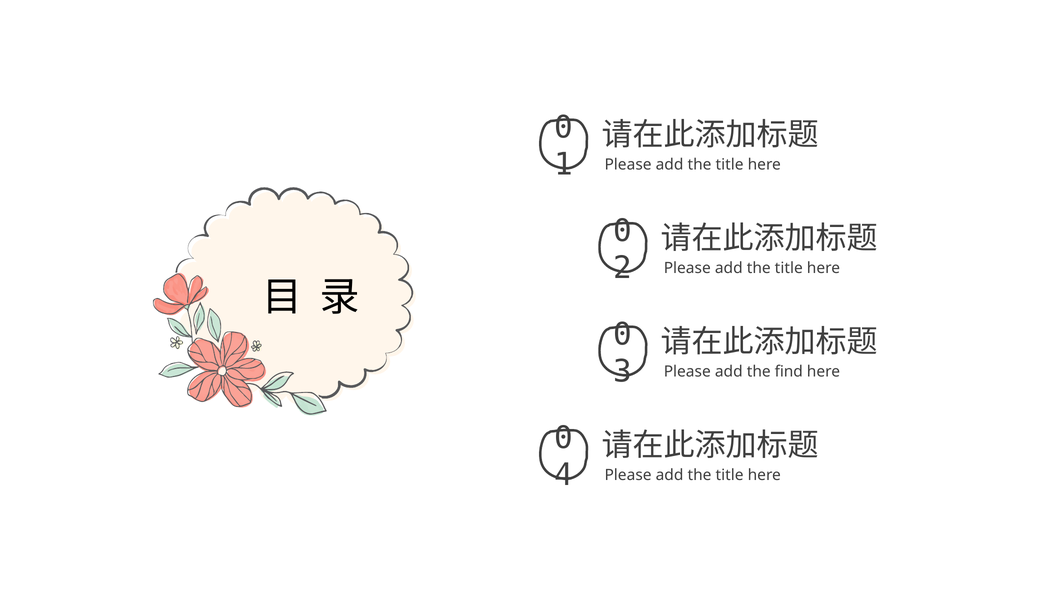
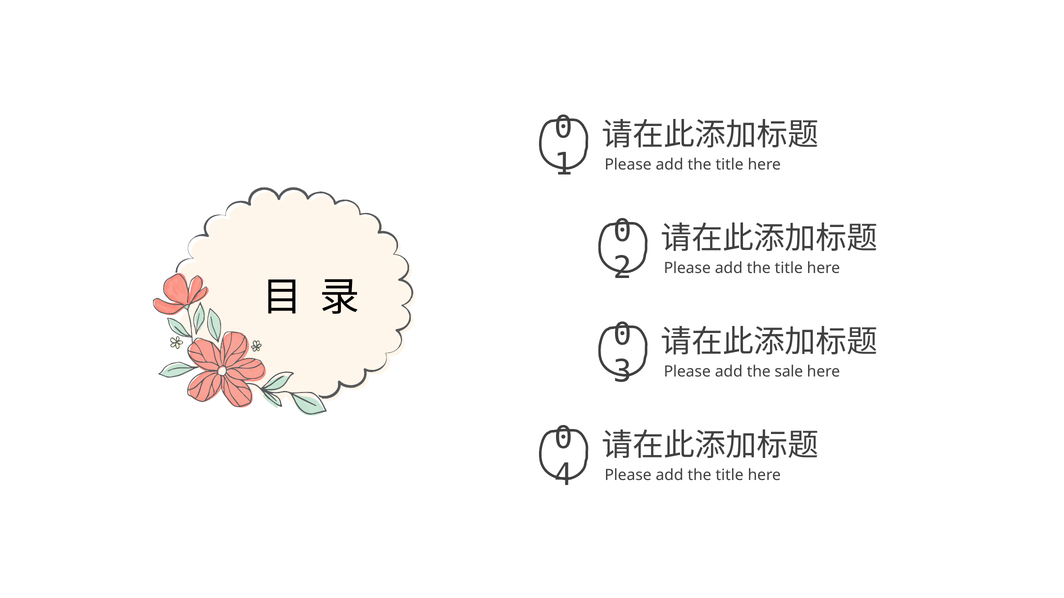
find: find -> sale
